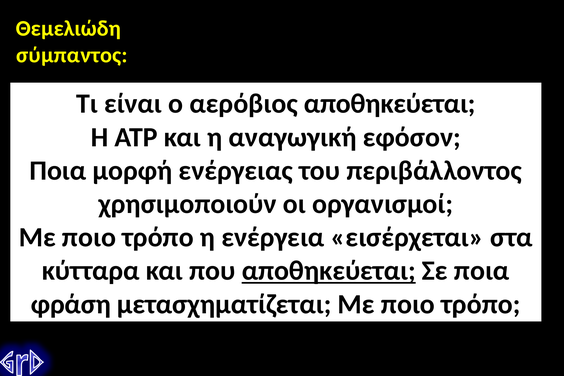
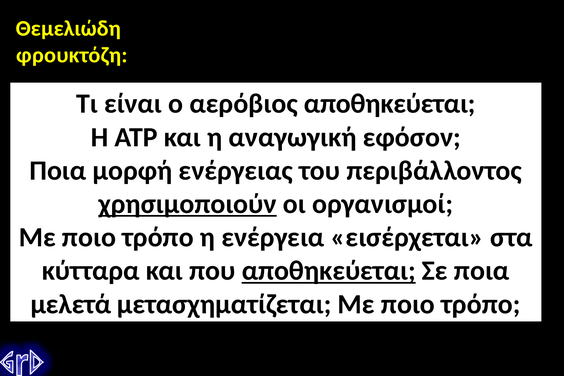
σύμπαντος: σύμπαντος -> φρουκτόζη
χρησιμοποιούν underline: none -> present
φράση: φράση -> μελετά
